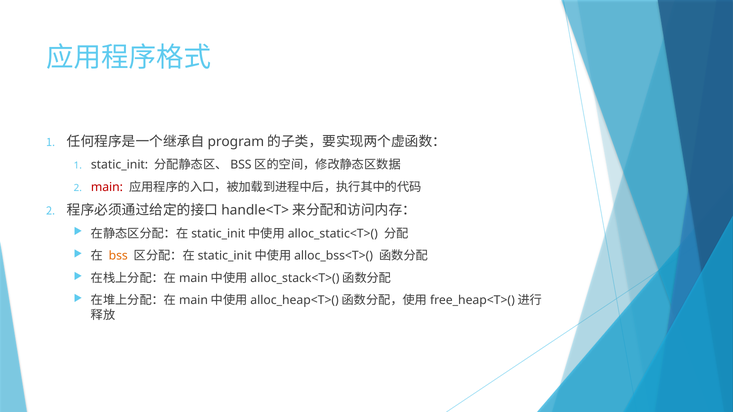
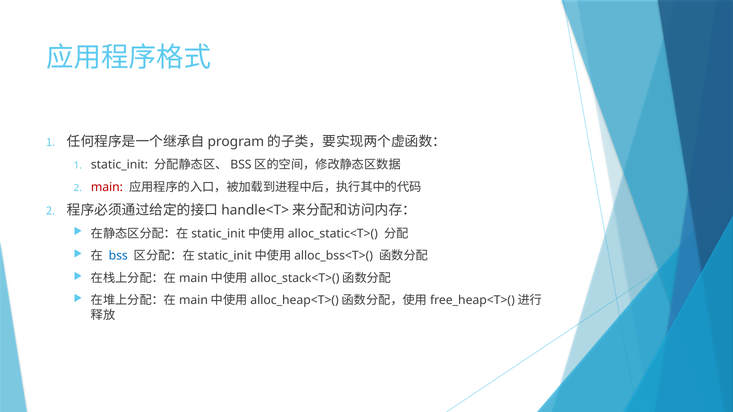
bss colour: orange -> blue
